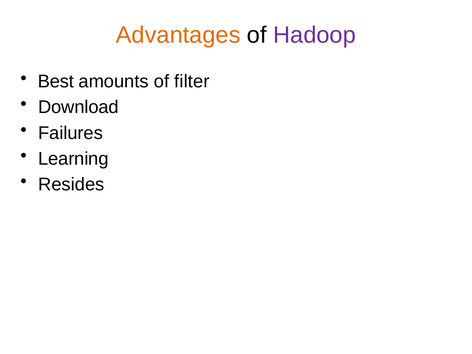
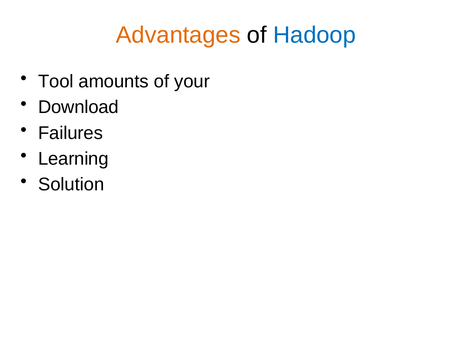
Hadoop colour: purple -> blue
Best: Best -> Tool
filter: filter -> your
Resides: Resides -> Solution
